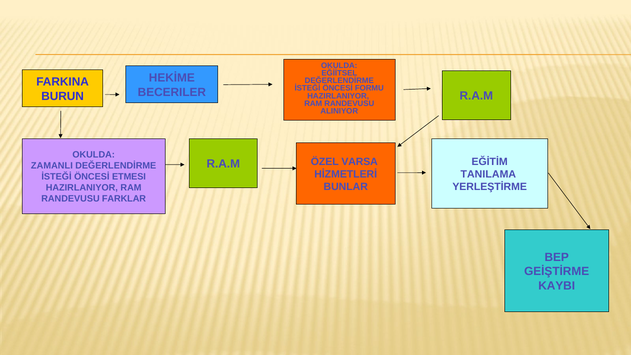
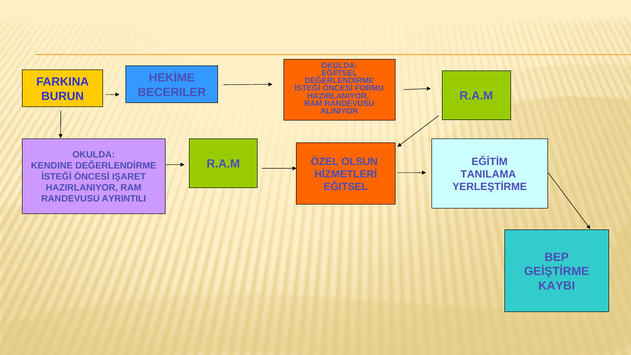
VARSA: VARSA -> OLSUN
ZAMANLI: ZAMANLI -> KENDINE
ETMESI: ETMESI -> IŞARET
BUNLAR: BUNLAR -> EĞITSEL
FARKLAR: FARKLAR -> AYRINTILI
